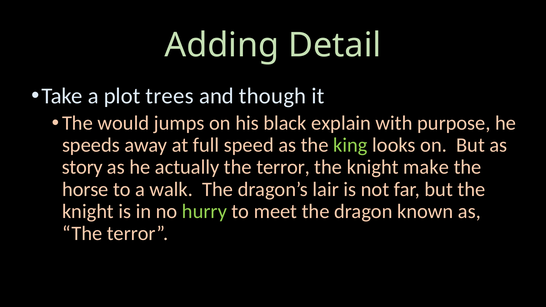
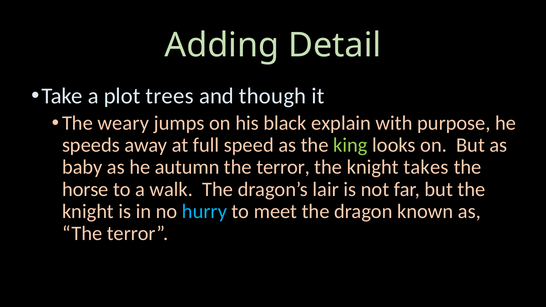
would: would -> weary
story: story -> baby
actually: actually -> autumn
make: make -> takes
hurry colour: light green -> light blue
